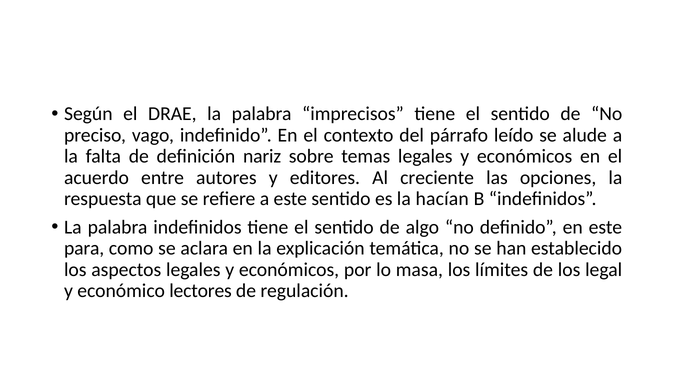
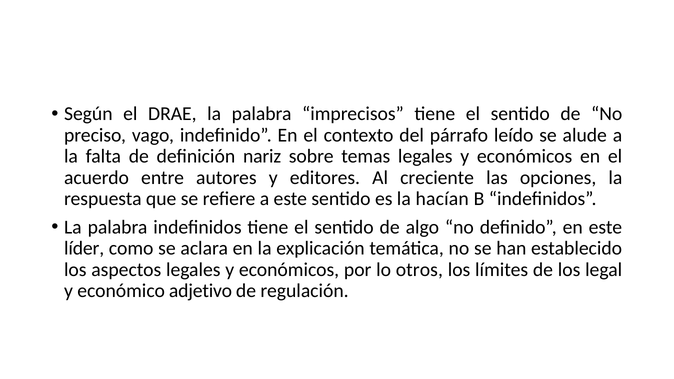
para: para -> líder
masa: masa -> otros
lectores: lectores -> adjetivo
